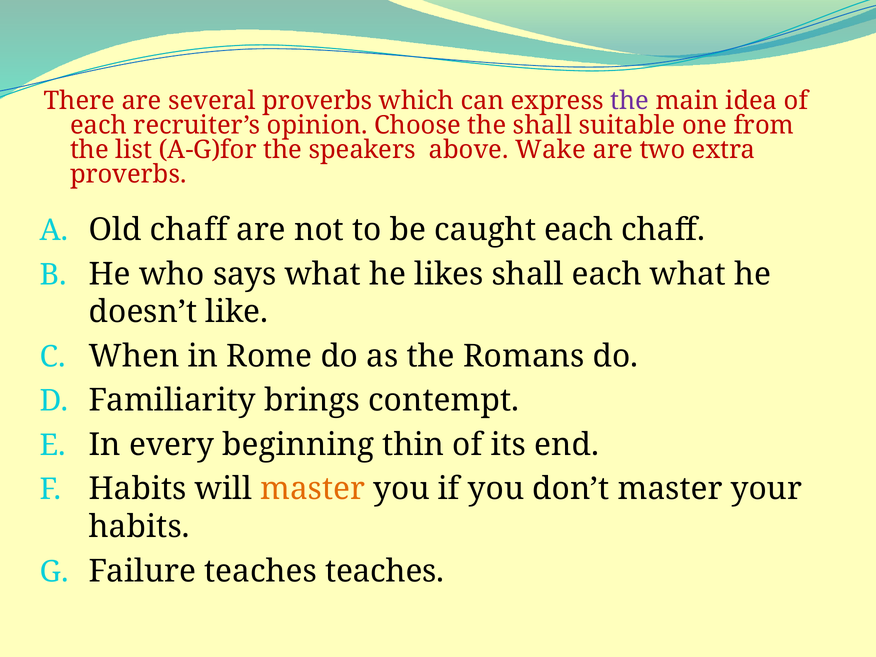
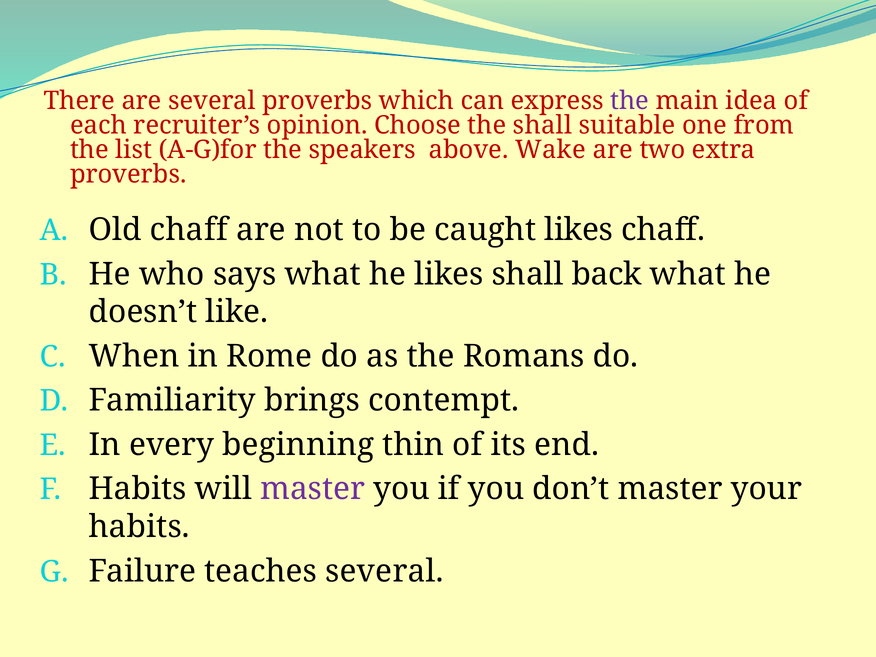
caught each: each -> likes
shall each: each -> back
master at (313, 489) colour: orange -> purple
teaches teaches: teaches -> several
